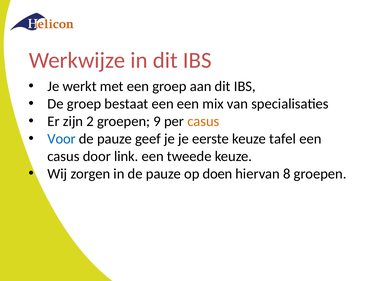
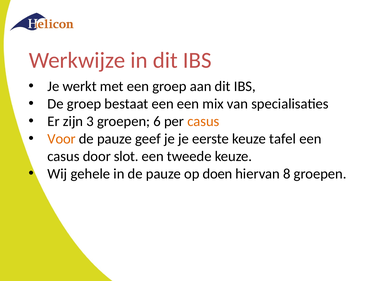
2: 2 -> 3
9: 9 -> 6
Voor colour: blue -> orange
link: link -> slot
zorgen: zorgen -> gehele
